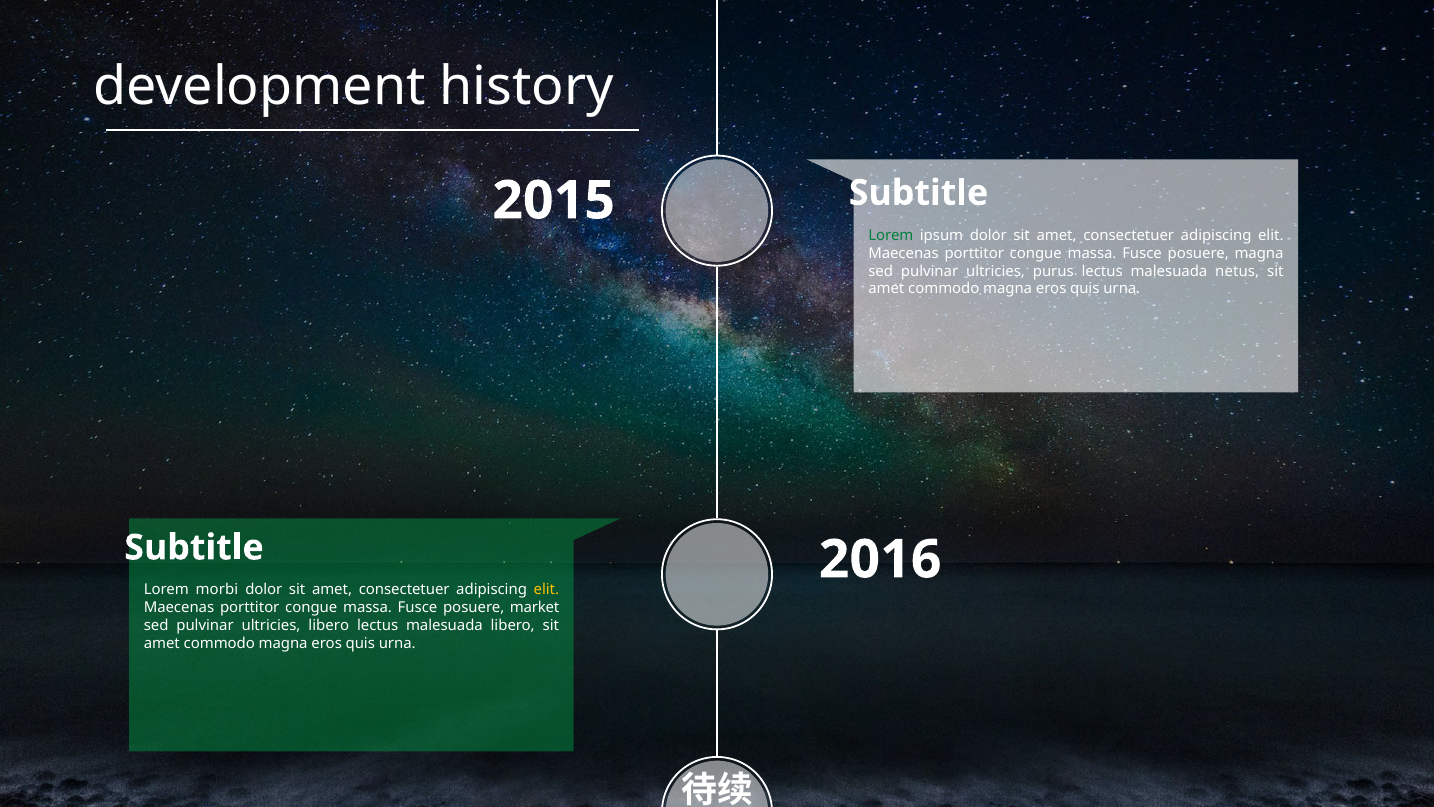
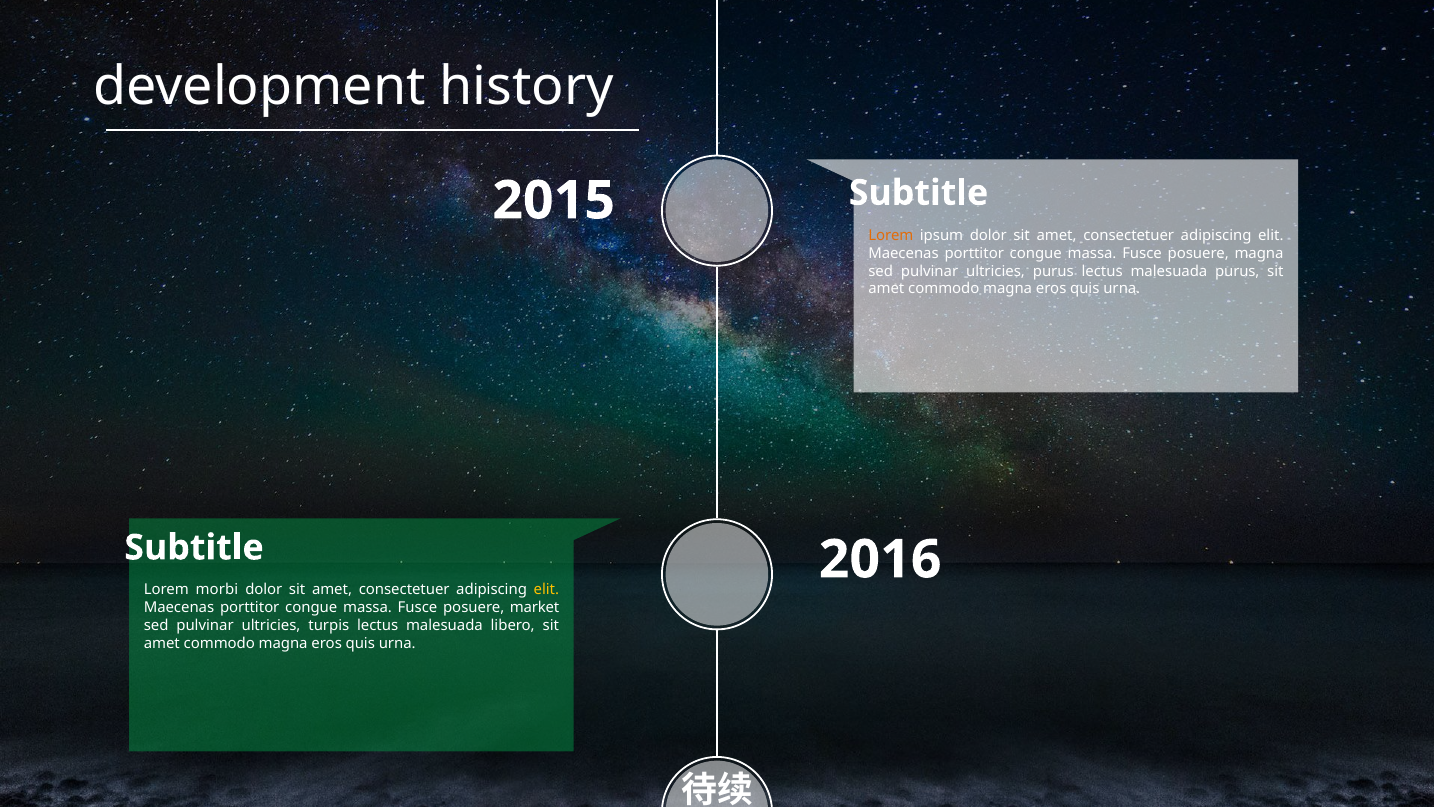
Lorem at (891, 235) colour: green -> orange
malesuada netus: netus -> purus
ultricies libero: libero -> turpis
